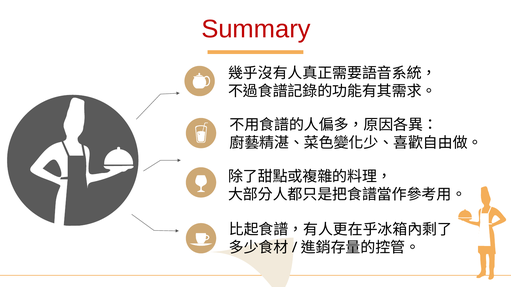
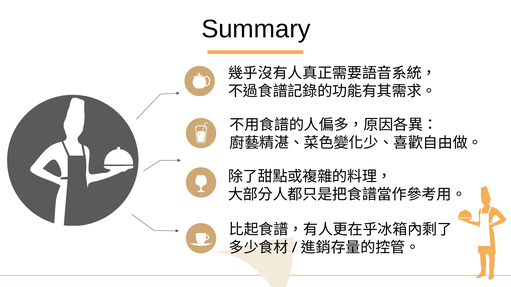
Summary colour: red -> black
